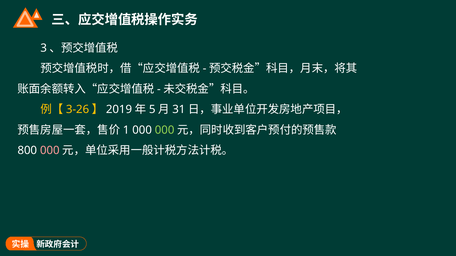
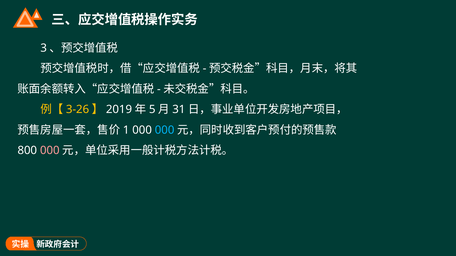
000 at (165, 130) colour: light green -> light blue
